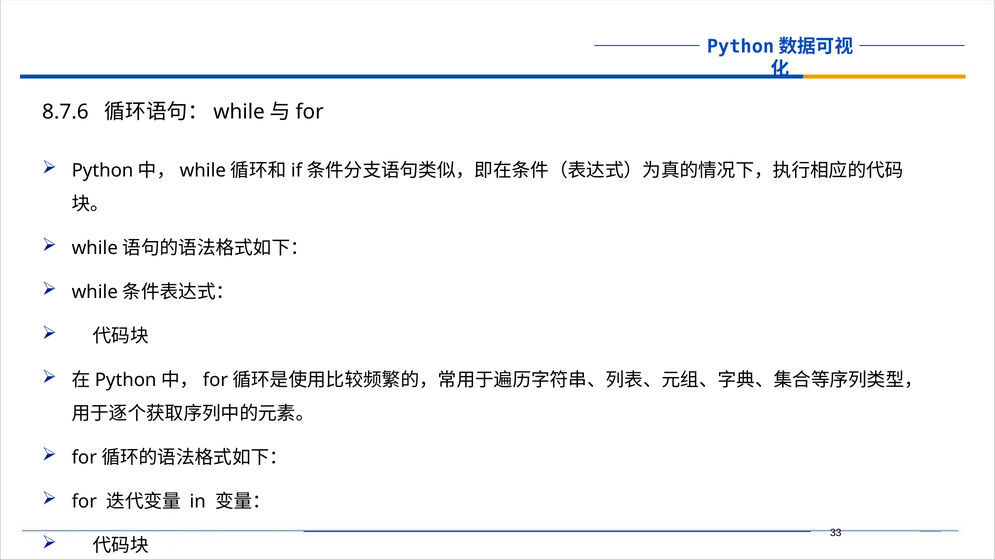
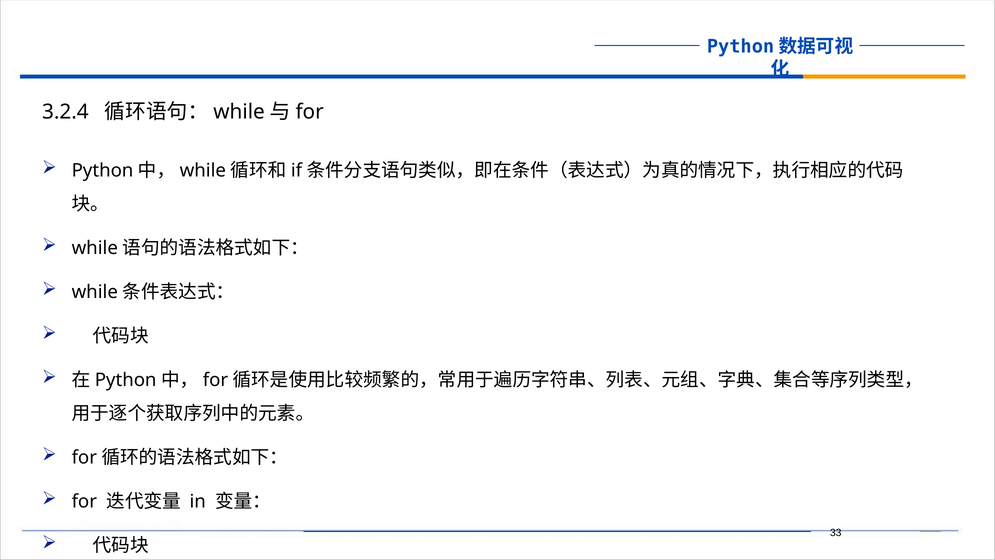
8.7.6: 8.7.6 -> 3.2.4
